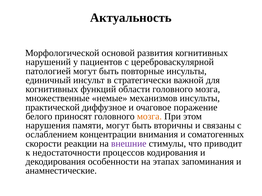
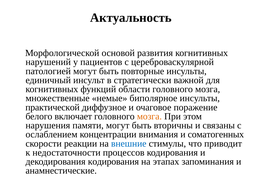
механизмов: механизмов -> биполярное
приносят: приносят -> включает
внешние colour: purple -> blue
декодирования особенности: особенности -> кодирования
